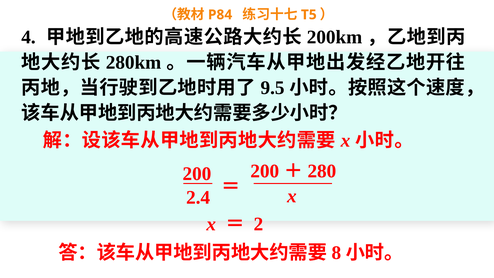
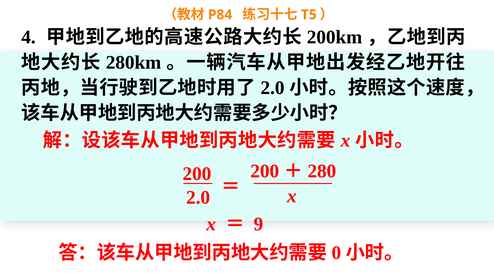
9.5 at (273, 88): 9.5 -> 2.0
2.4 at (198, 197): 2.4 -> 2.0
2: 2 -> 9
8: 8 -> 0
